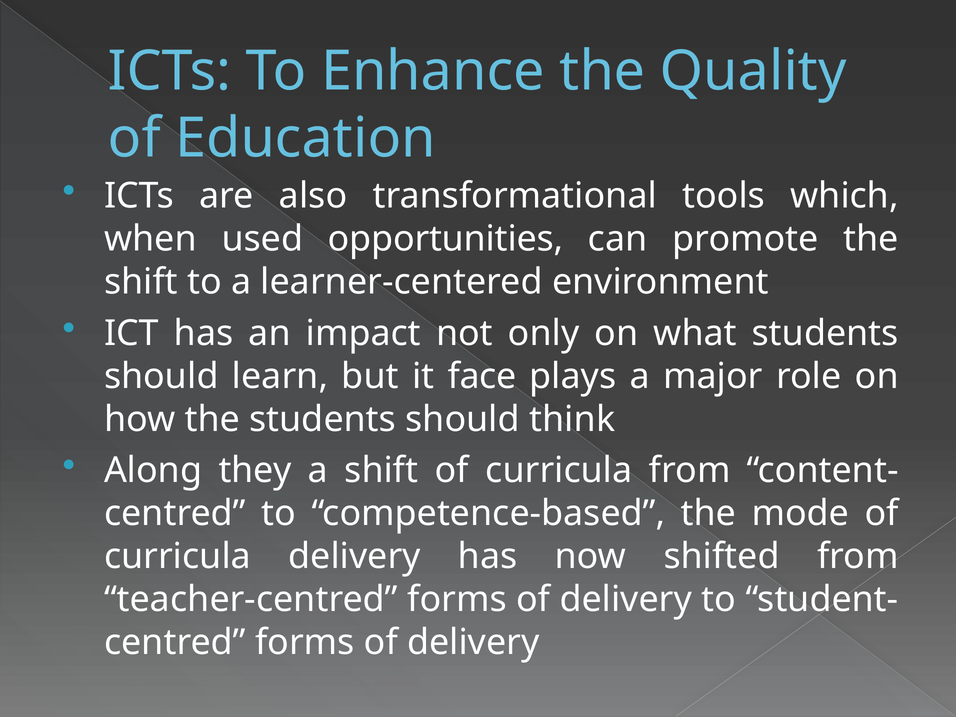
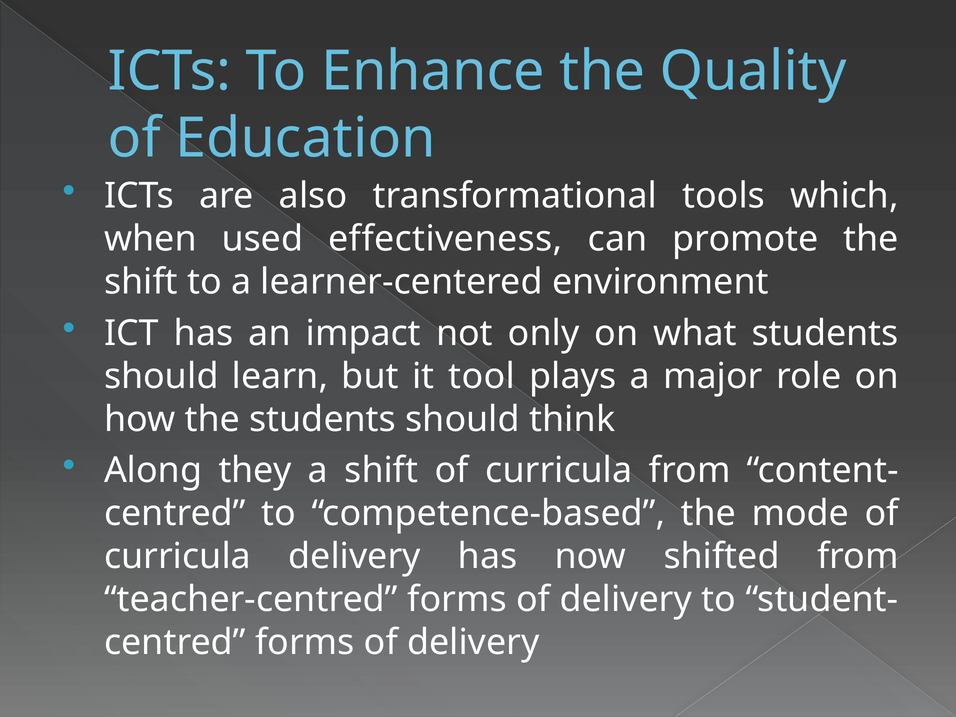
opportunities: opportunities -> effectiveness
face: face -> tool
